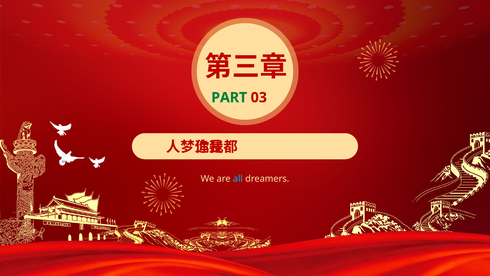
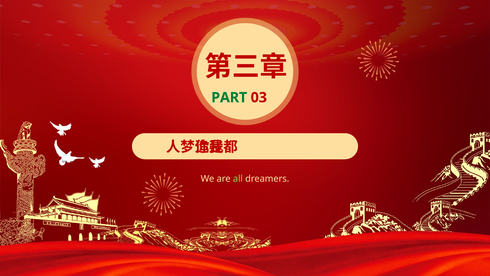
all colour: light blue -> light green
